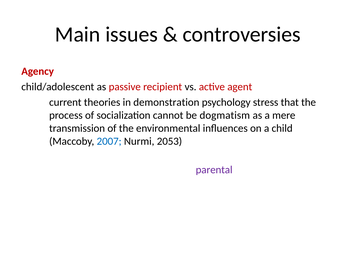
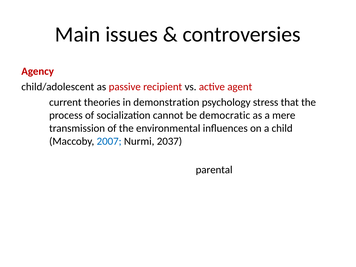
dogmatism: dogmatism -> democratic
2053: 2053 -> 2037
parental at (214, 170) colour: purple -> black
